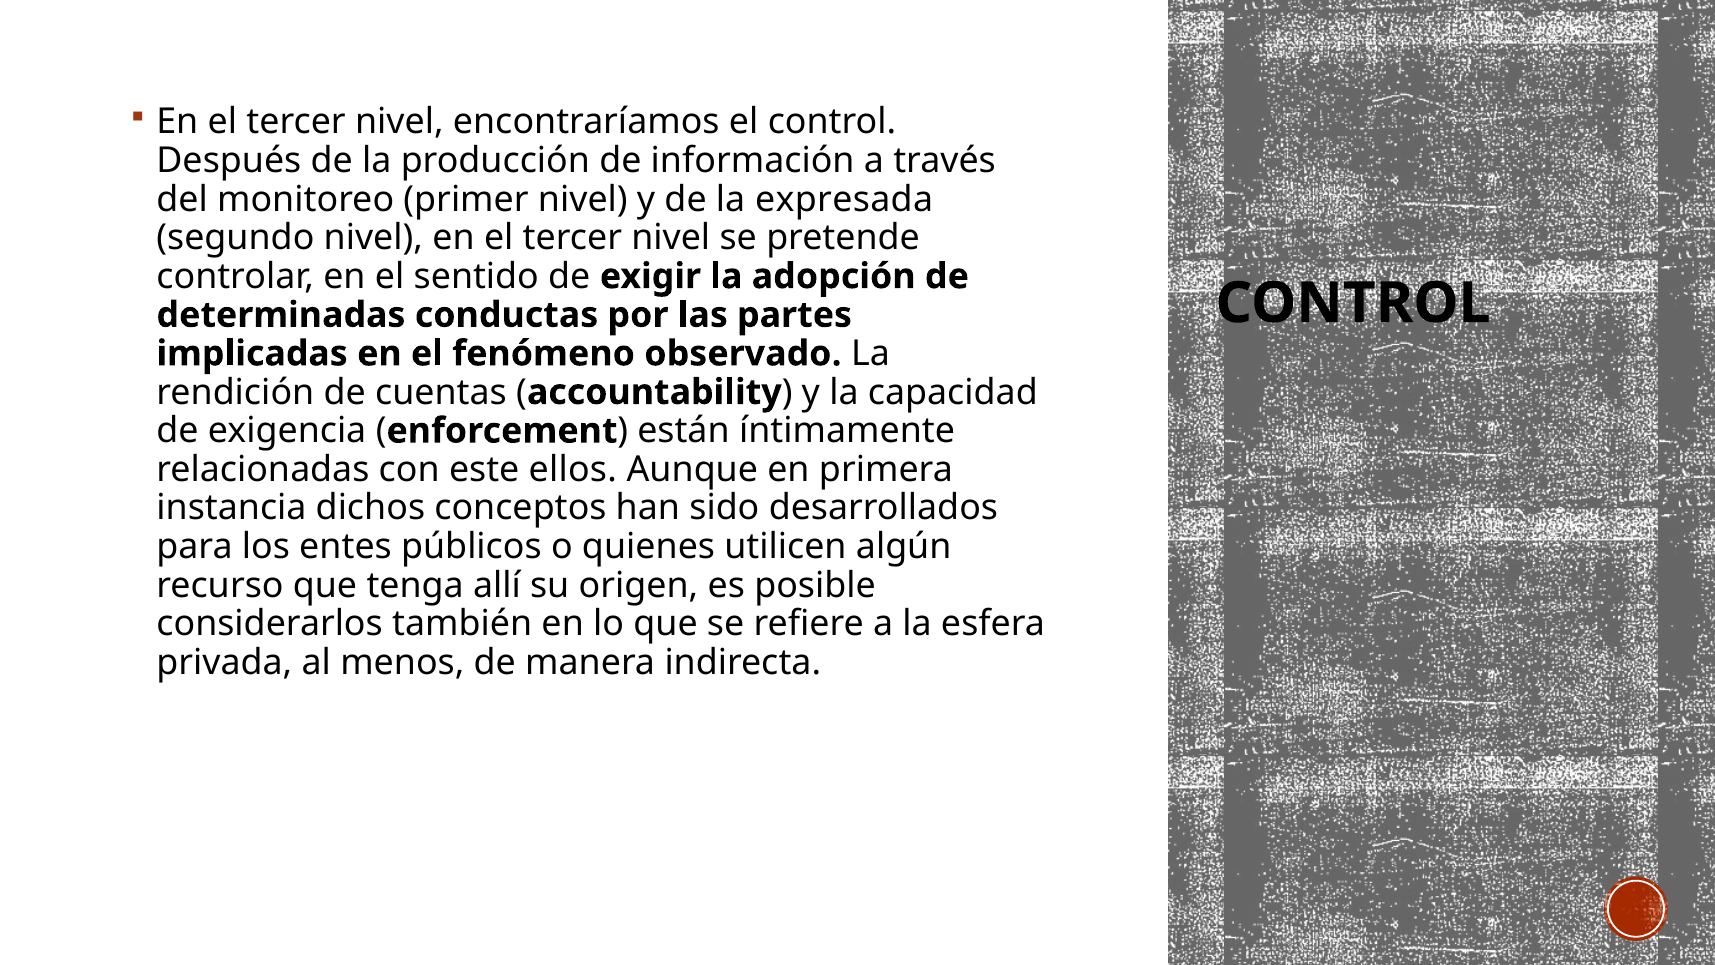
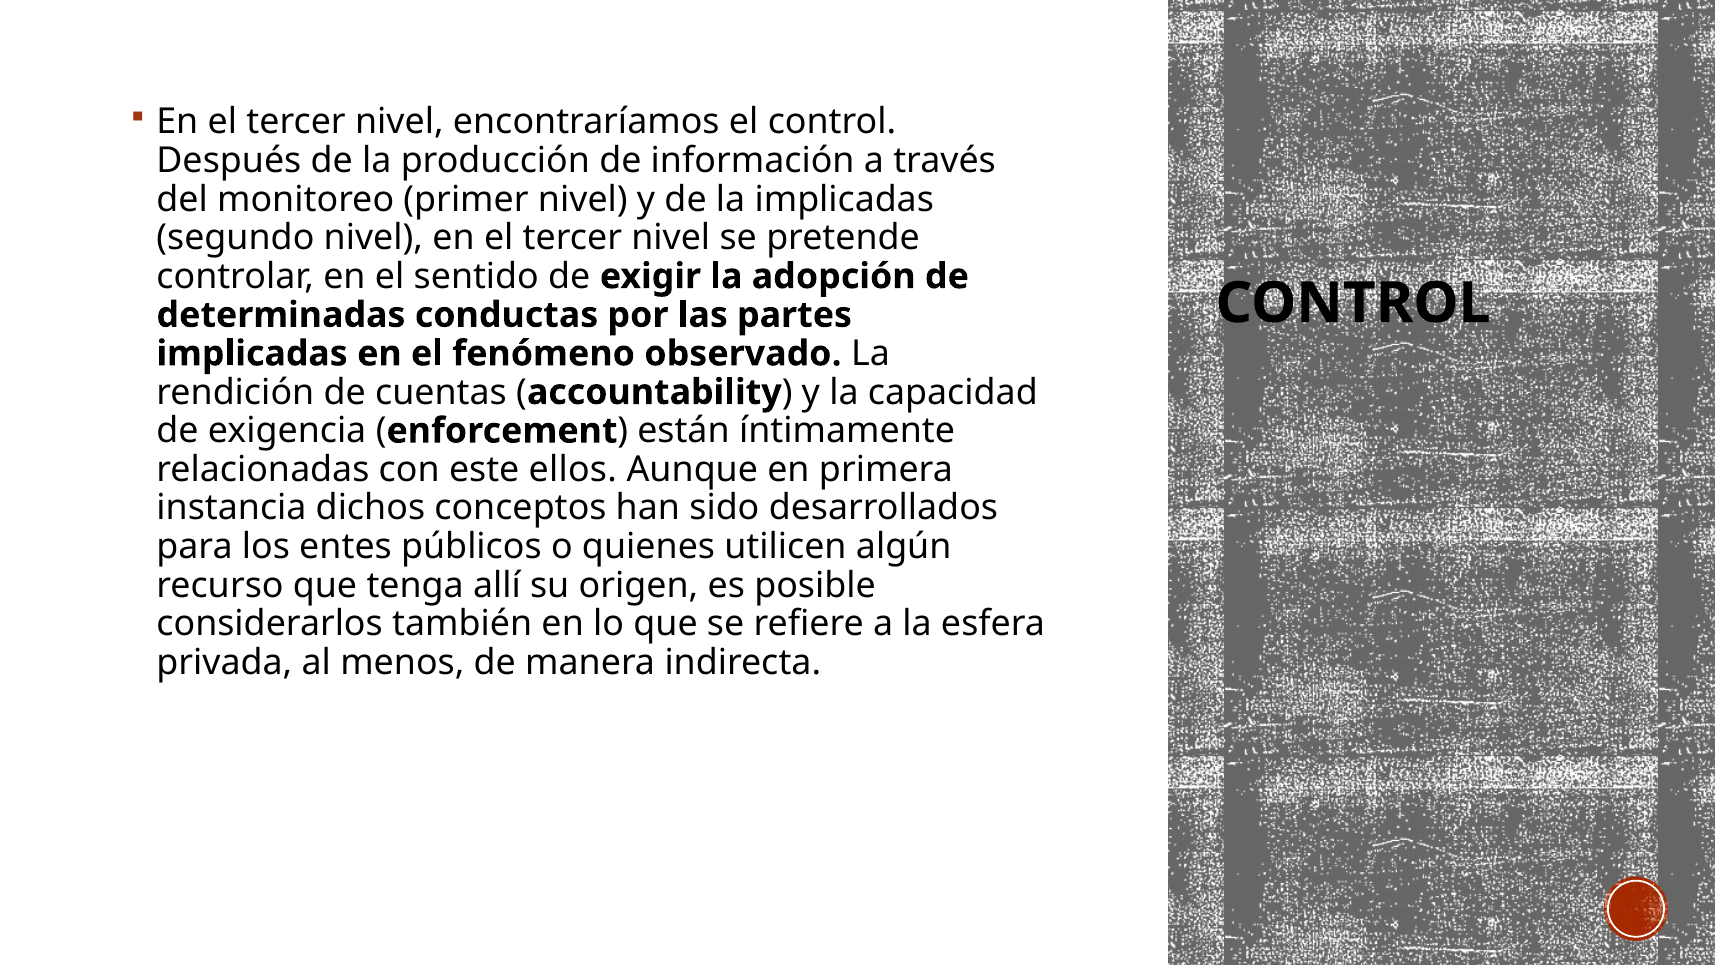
la expresada: expresada -> implicadas
